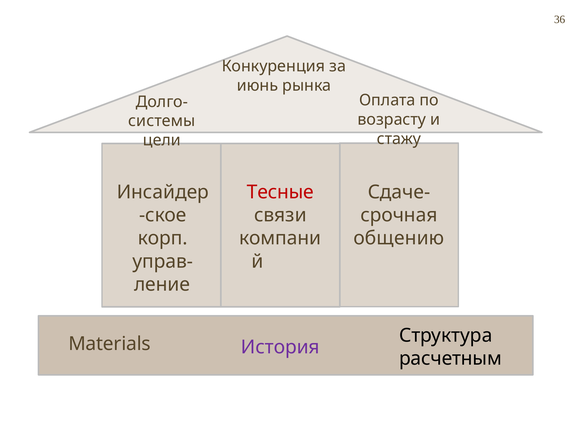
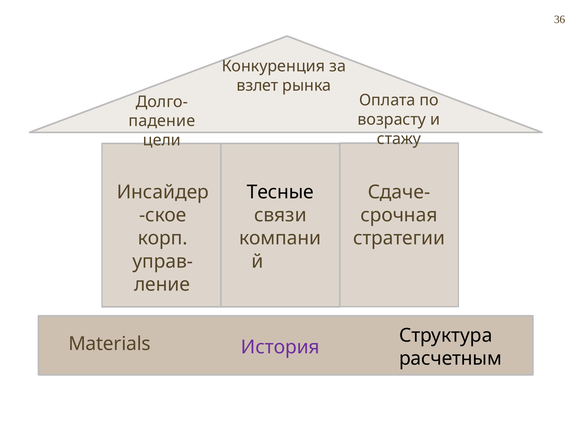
июнь: июнь -> взлет
системы: системы -> падение
Тесные colour: red -> black
общению: общению -> стратегии
